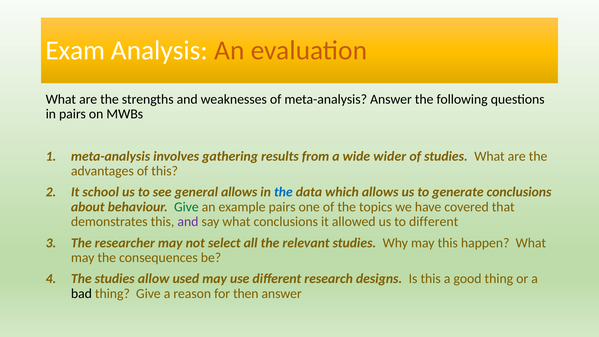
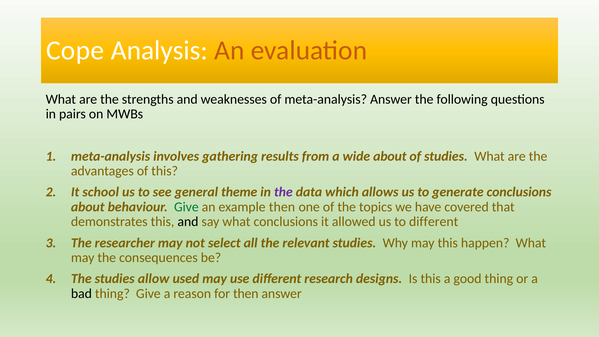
Exam: Exam -> Cope
wide wider: wider -> about
general allows: allows -> theme
the at (283, 192) colour: blue -> purple
example pairs: pairs -> then
and at (188, 222) colour: purple -> black
